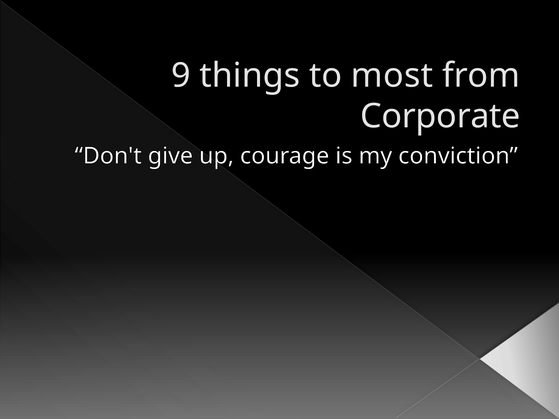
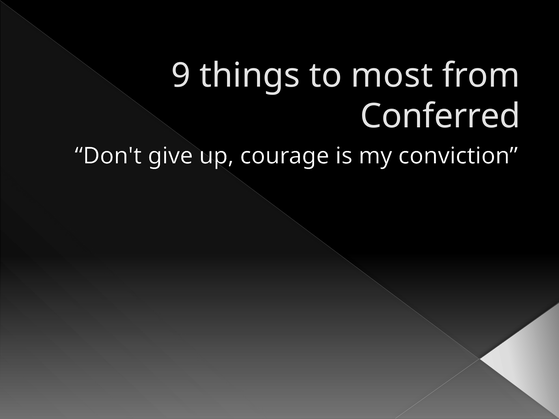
Corporate: Corporate -> Conferred
